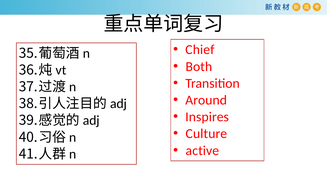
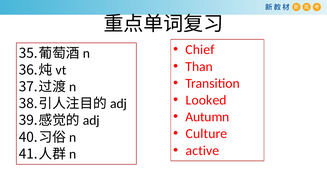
Both: Both -> Than
Around: Around -> Looked
Inspires: Inspires -> Autumn
